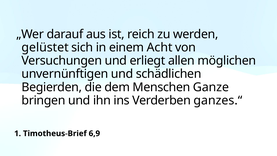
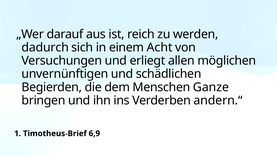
gelüstet: gelüstet -> dadurch
ganzes.“: ganzes.“ -> andern.“
